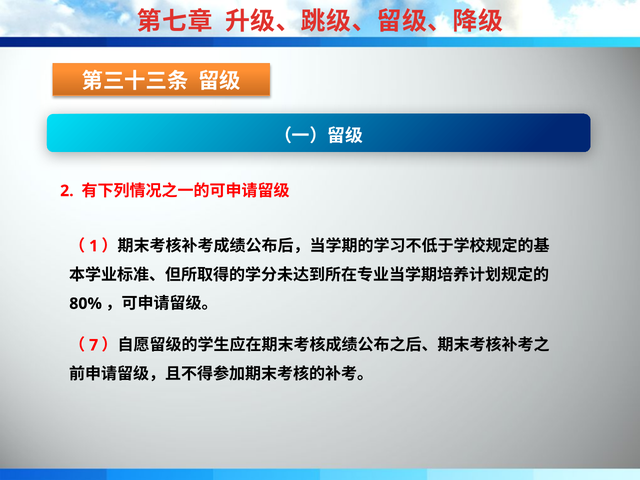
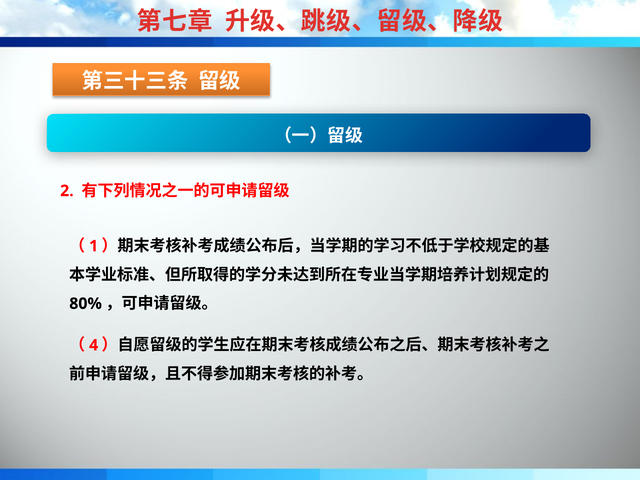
7: 7 -> 4
